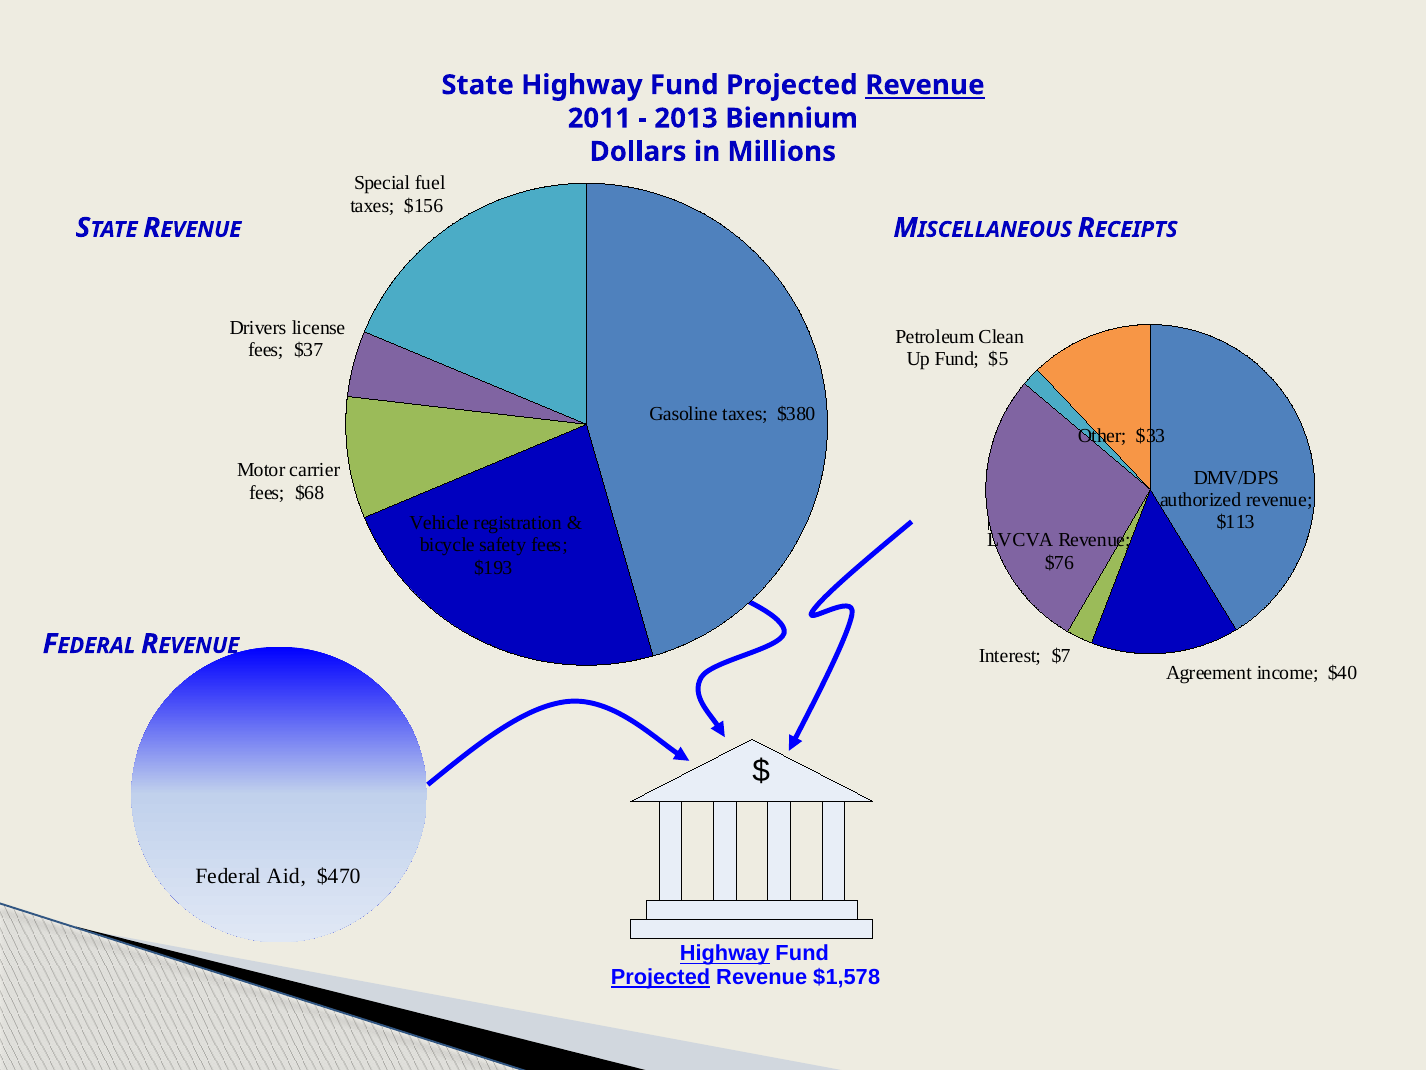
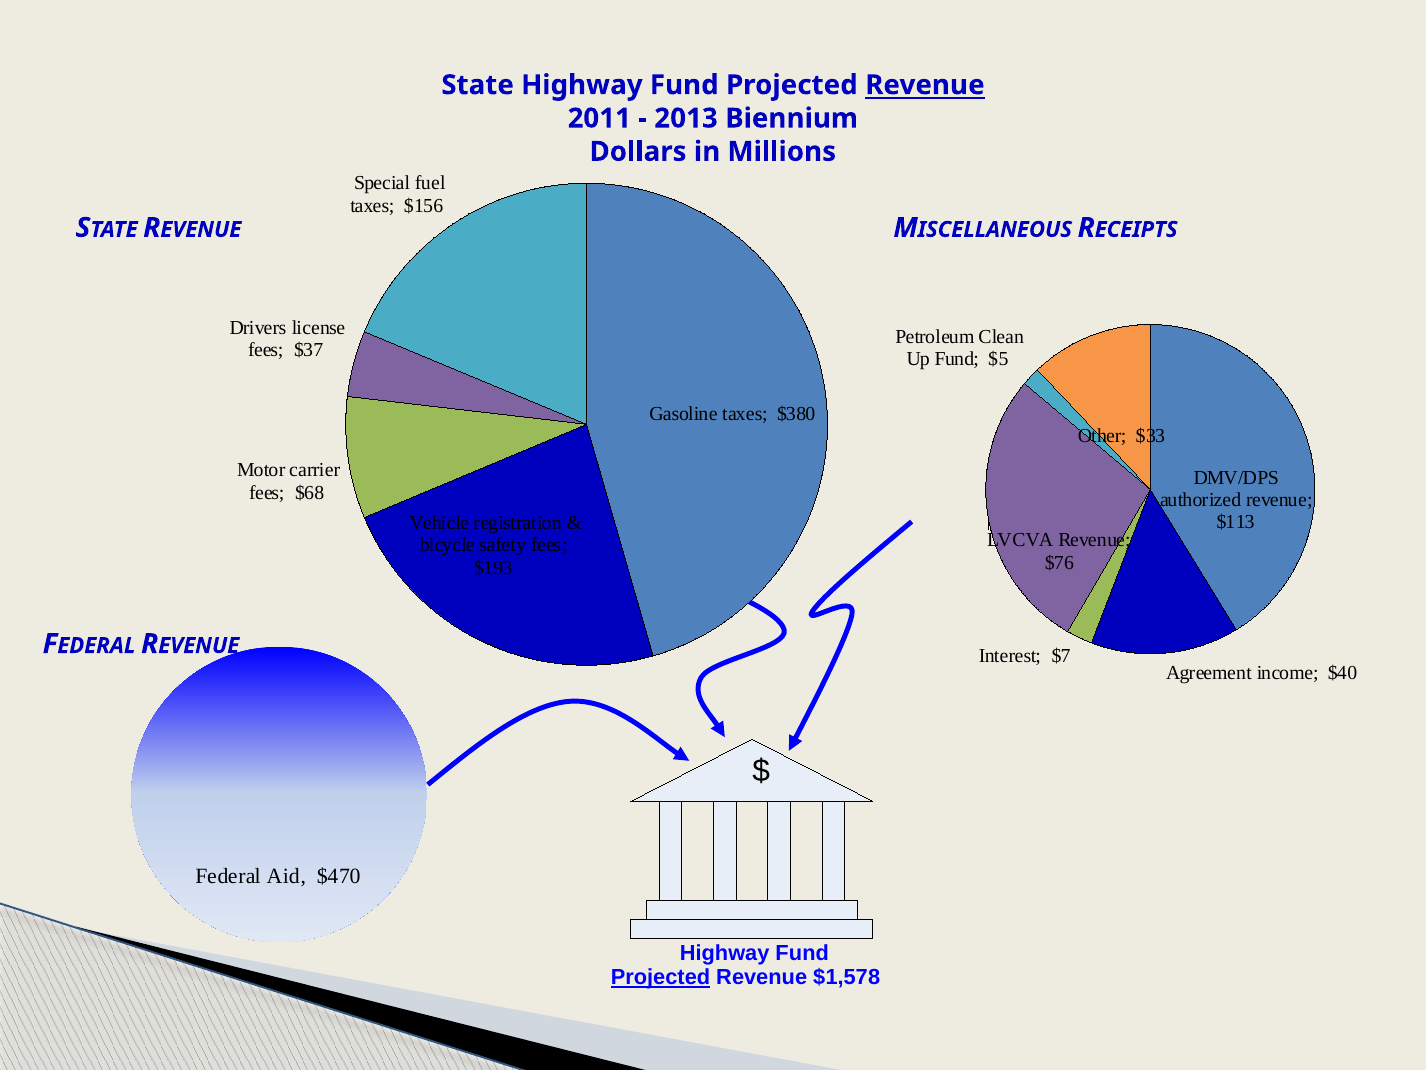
Highway at (725, 953) underline: present -> none
